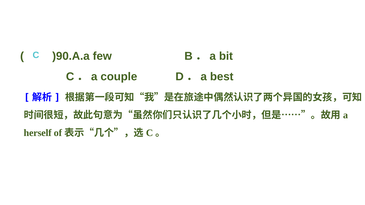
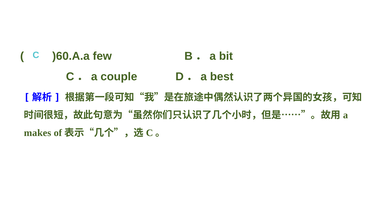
)90.A.a: )90.A.a -> )60.A.a
herself: herself -> makes
